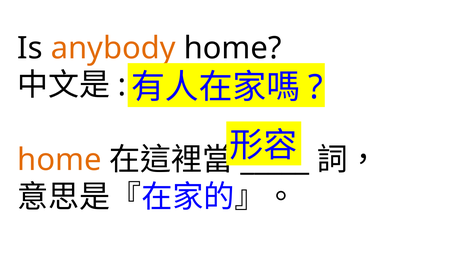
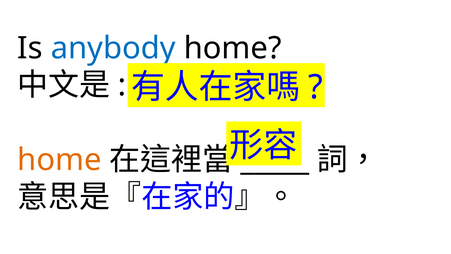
anybody colour: orange -> blue
